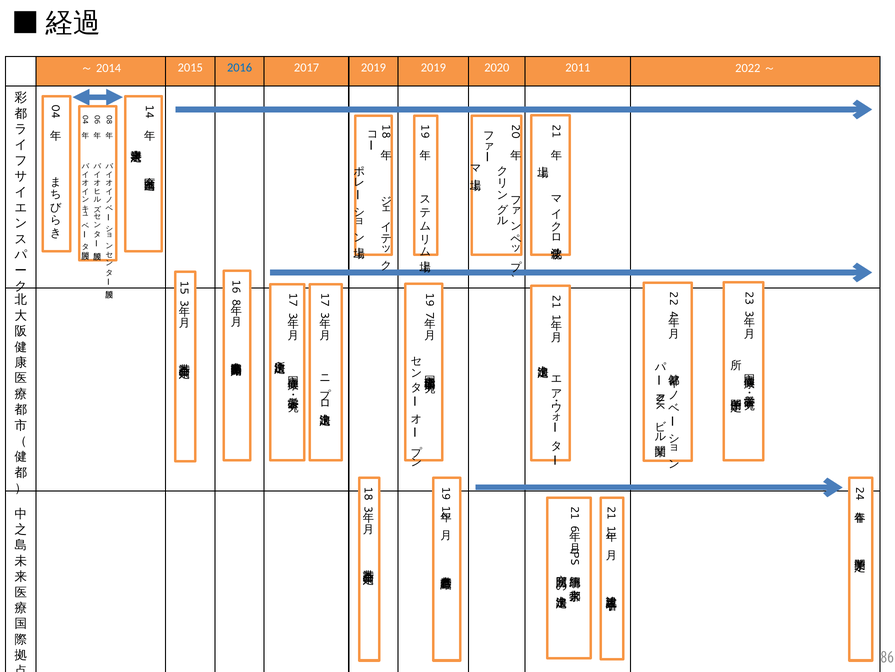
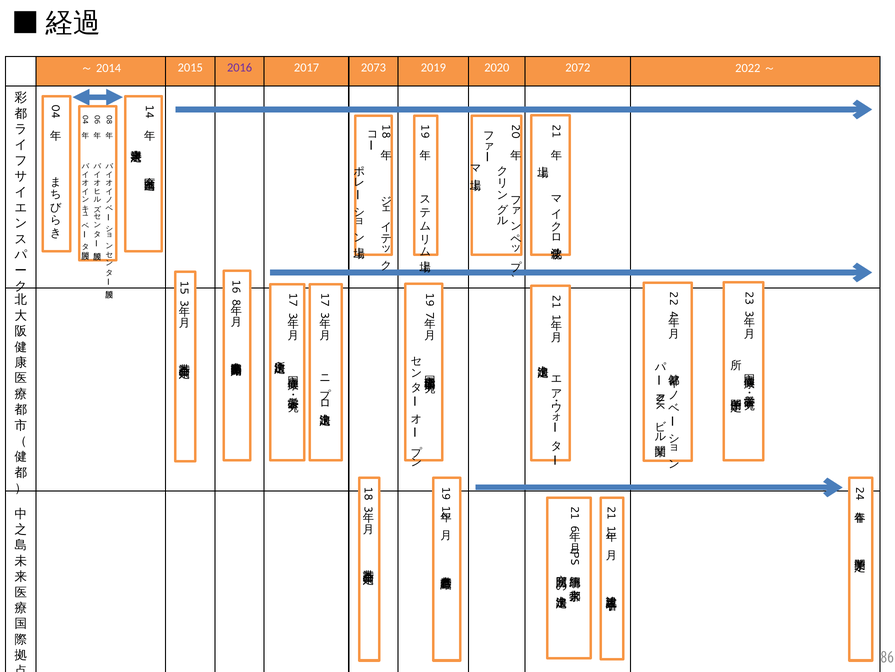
2016 colour: blue -> purple
2017 2019: 2019 -> 2073
2011: 2011 -> 2072
